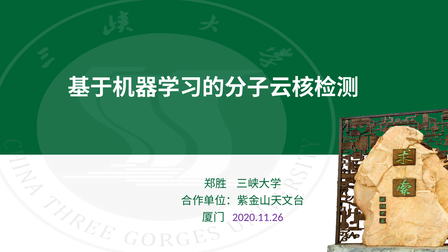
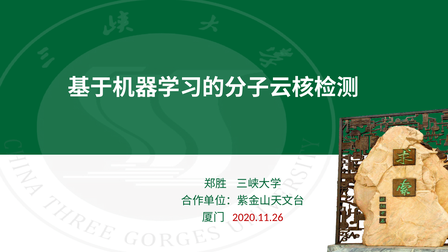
2020.11.26 colour: purple -> red
